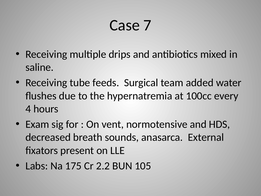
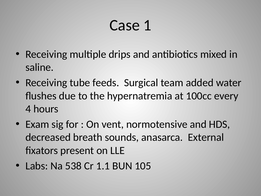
7: 7 -> 1
175: 175 -> 538
2.2: 2.2 -> 1.1
